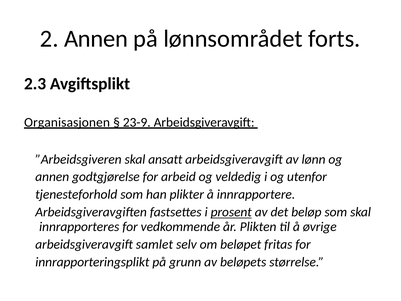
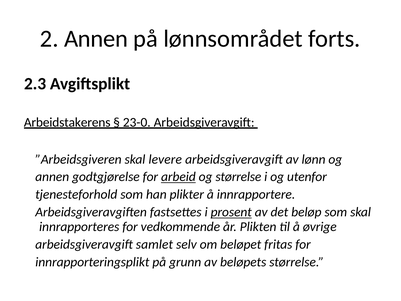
Organisasjonen: Organisasjonen -> Arbeidstakerens
23-9: 23-9 -> 23-0
ansatt: ansatt -> levere
arbeid underline: none -> present
og veldedig: veldedig -> størrelse
